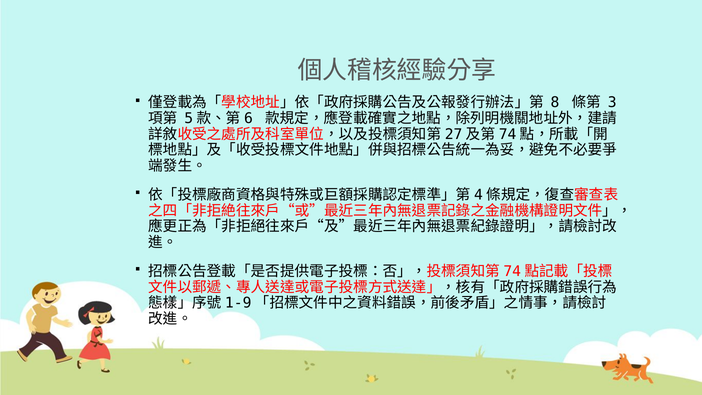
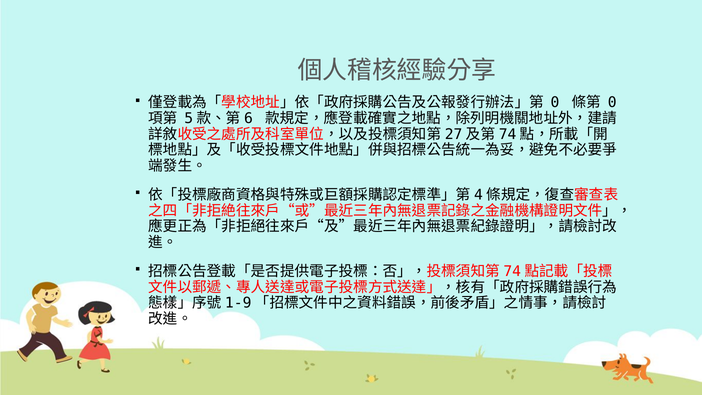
8 at (555, 103): 8 -> 0
3 at (612, 103): 3 -> 0
